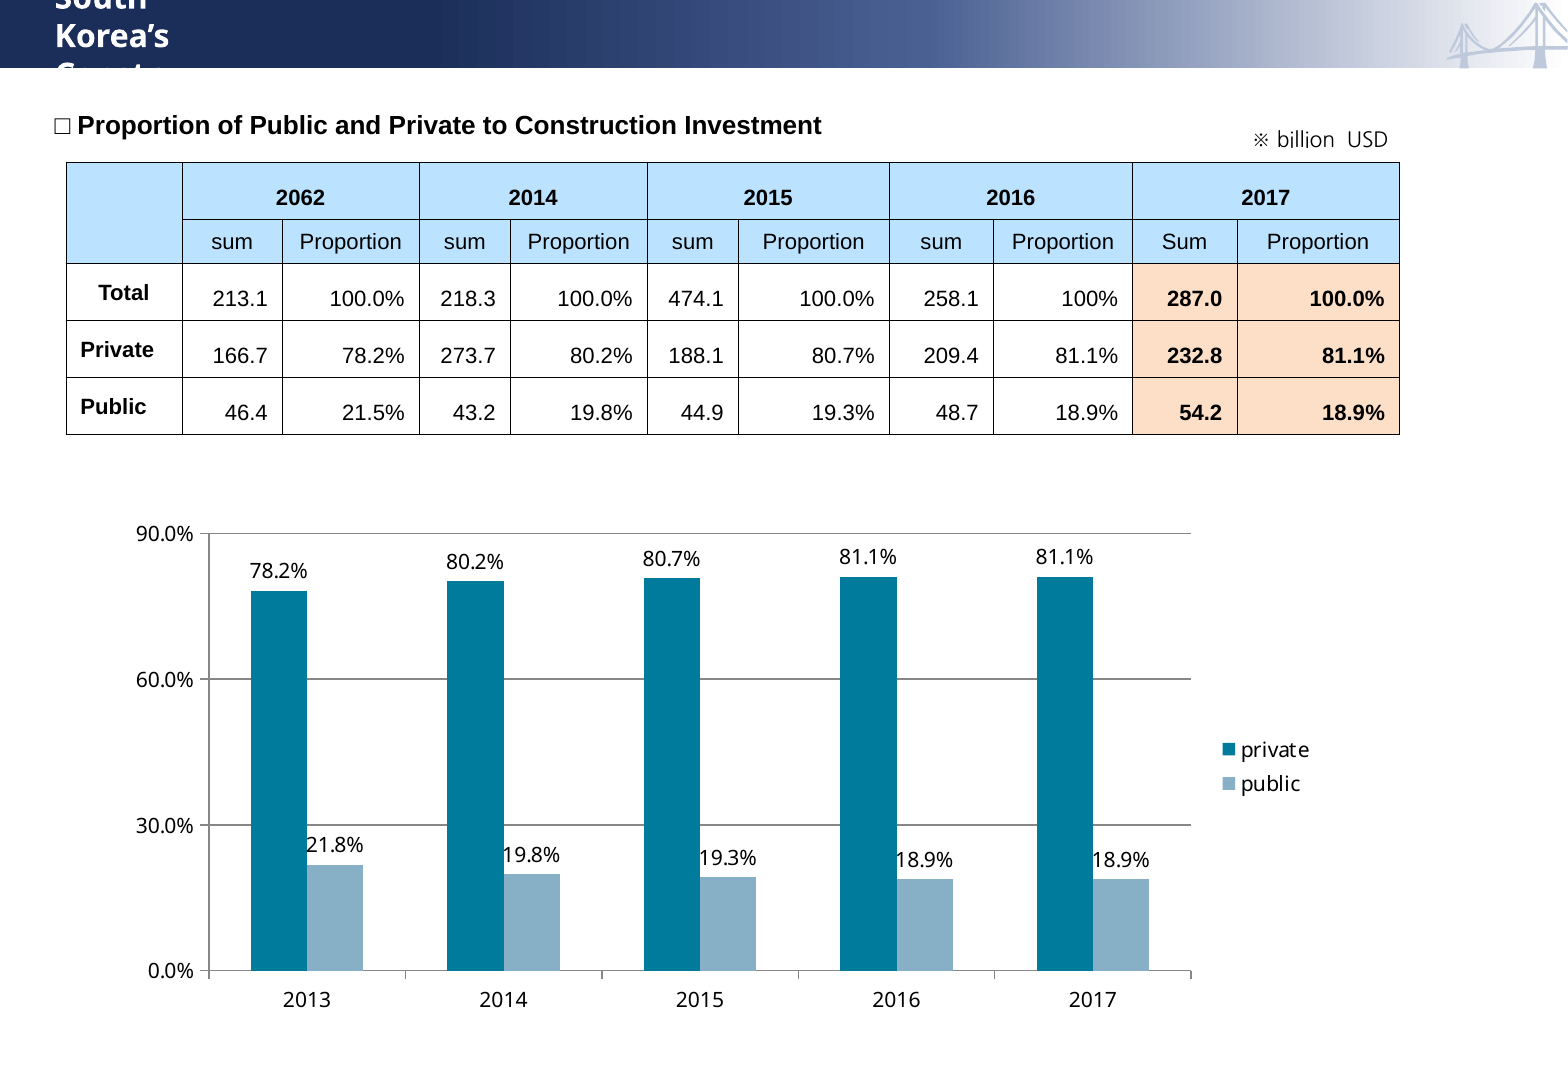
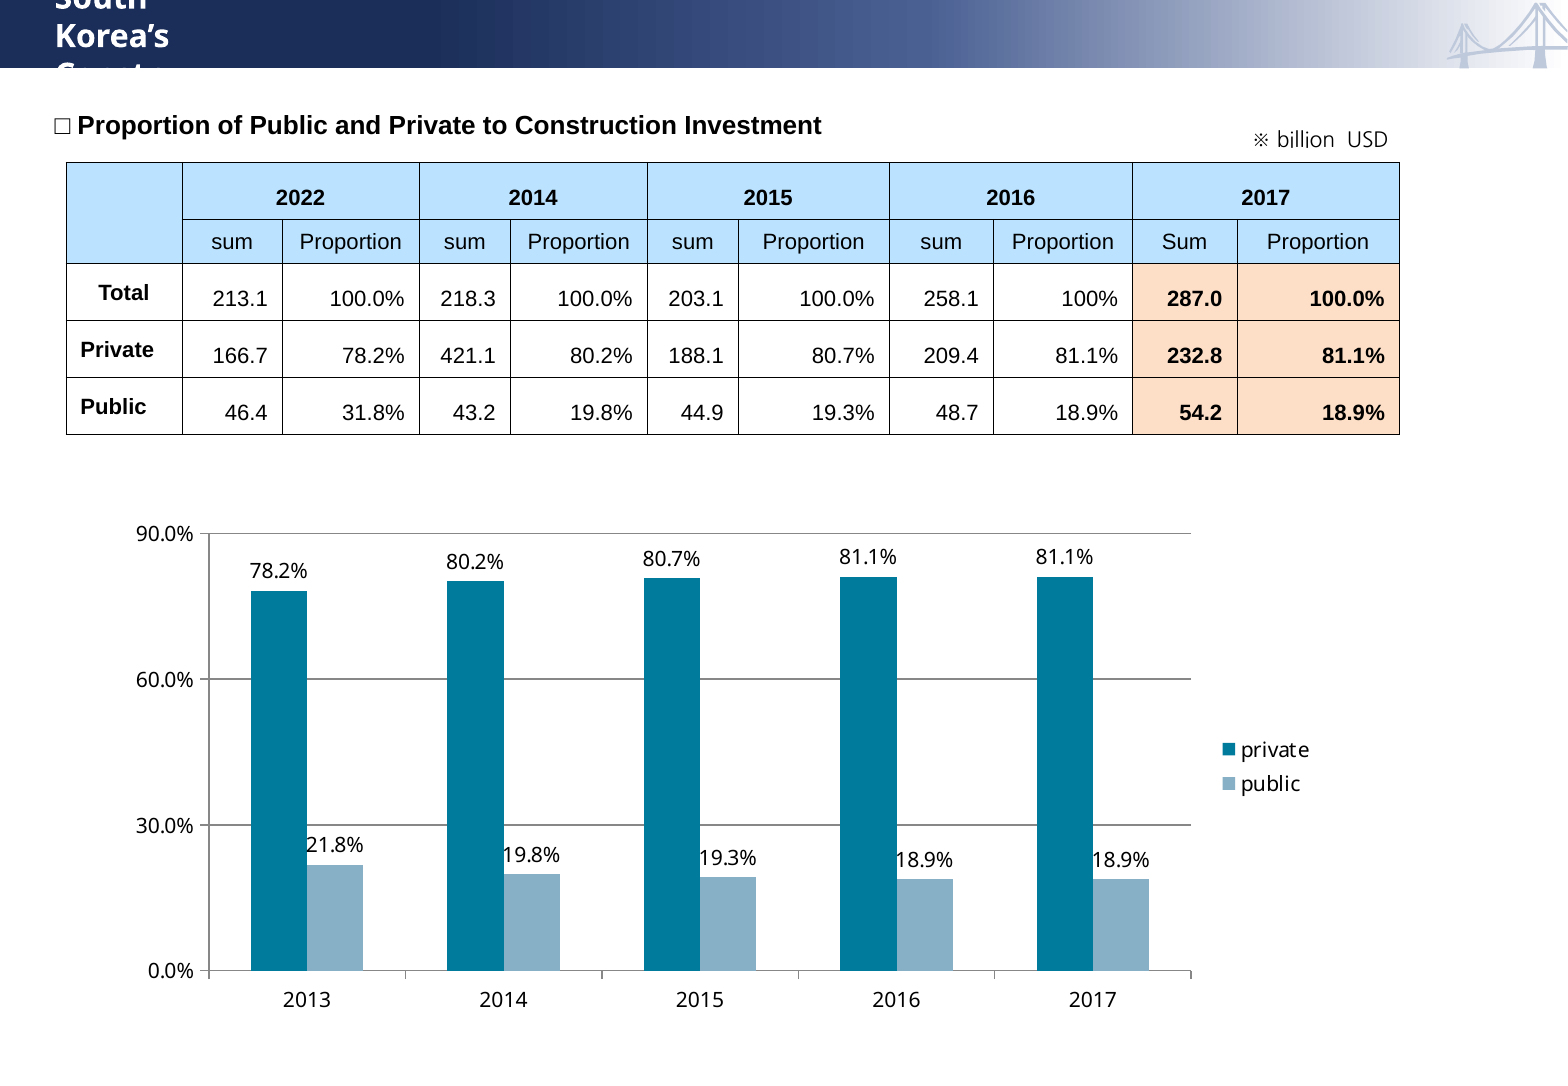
2062: 2062 -> 2022
474.1: 474.1 -> 203.1
273.7: 273.7 -> 421.1
21.5%: 21.5% -> 31.8%
